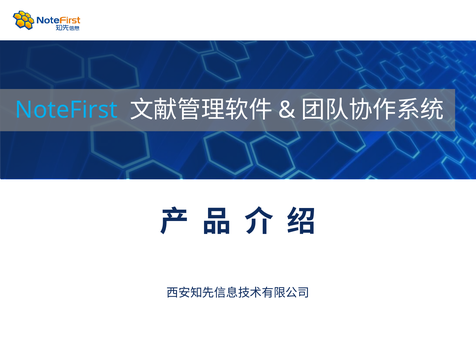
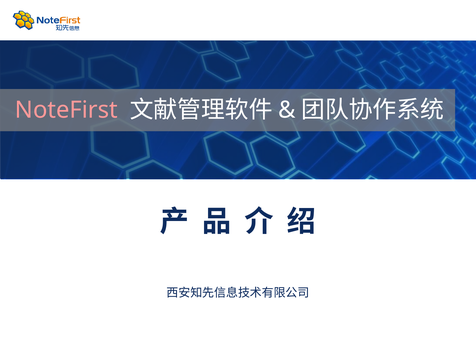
NoteFirst colour: light blue -> pink
